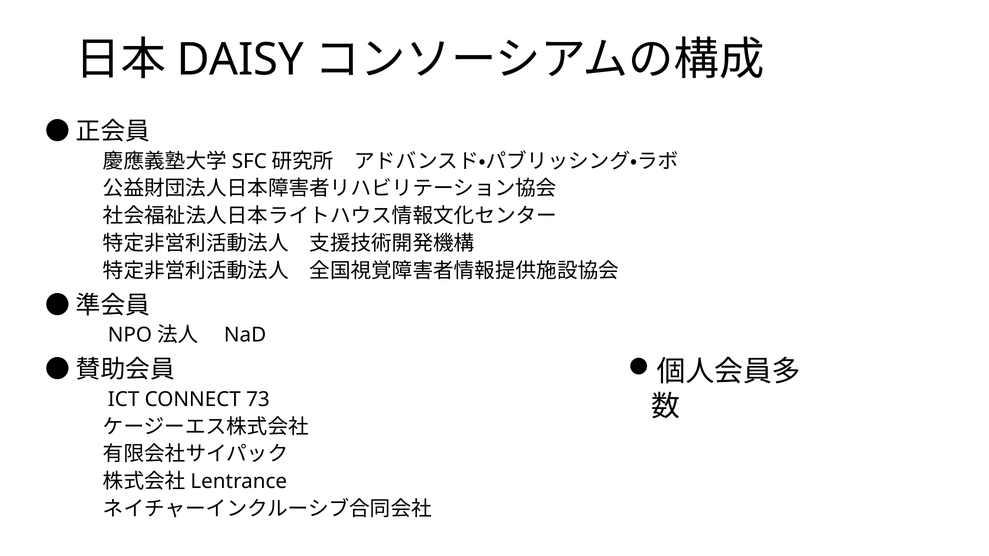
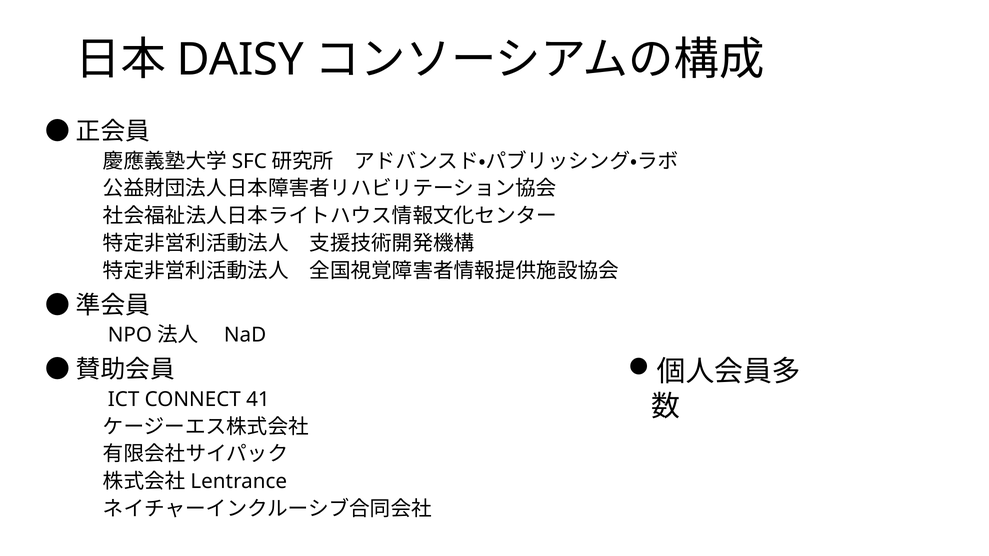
73: 73 -> 41
